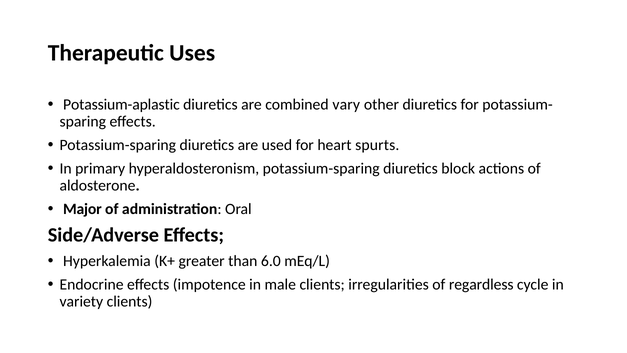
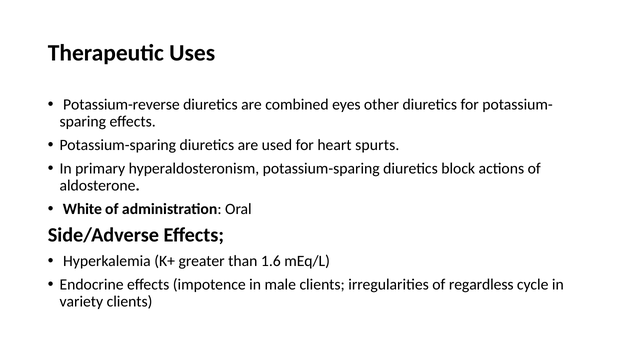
Potassium-aplastic: Potassium-aplastic -> Potassium-reverse
vary: vary -> eyes
Major: Major -> White
6.0: 6.0 -> 1.6
